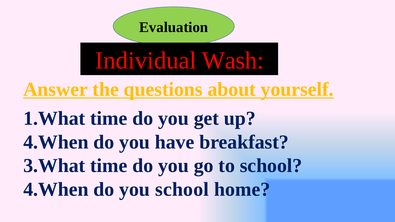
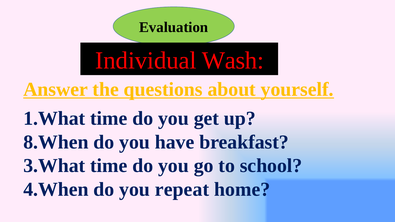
4.When at (56, 142): 4.When -> 8.When
you school: school -> repeat
